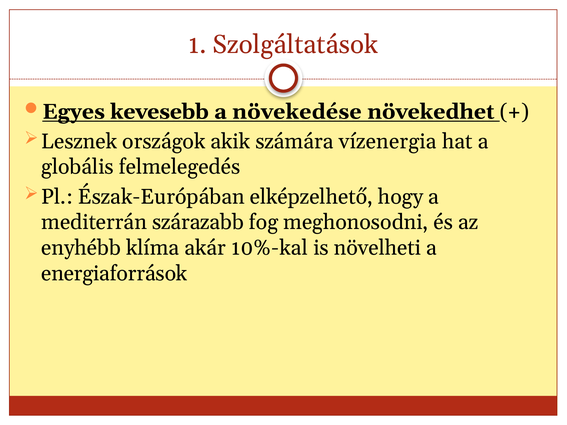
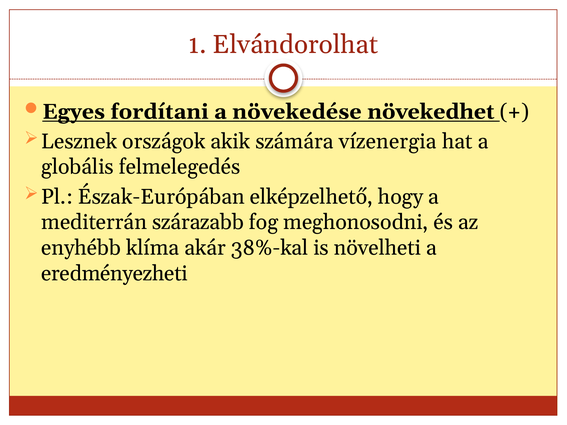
Szolgáltatások: Szolgáltatások -> Elvándorolhat
kevesebb: kevesebb -> fordítani
10%-kal: 10%-kal -> 38%-kal
energiaforrások: energiaforrások -> eredményezheti
